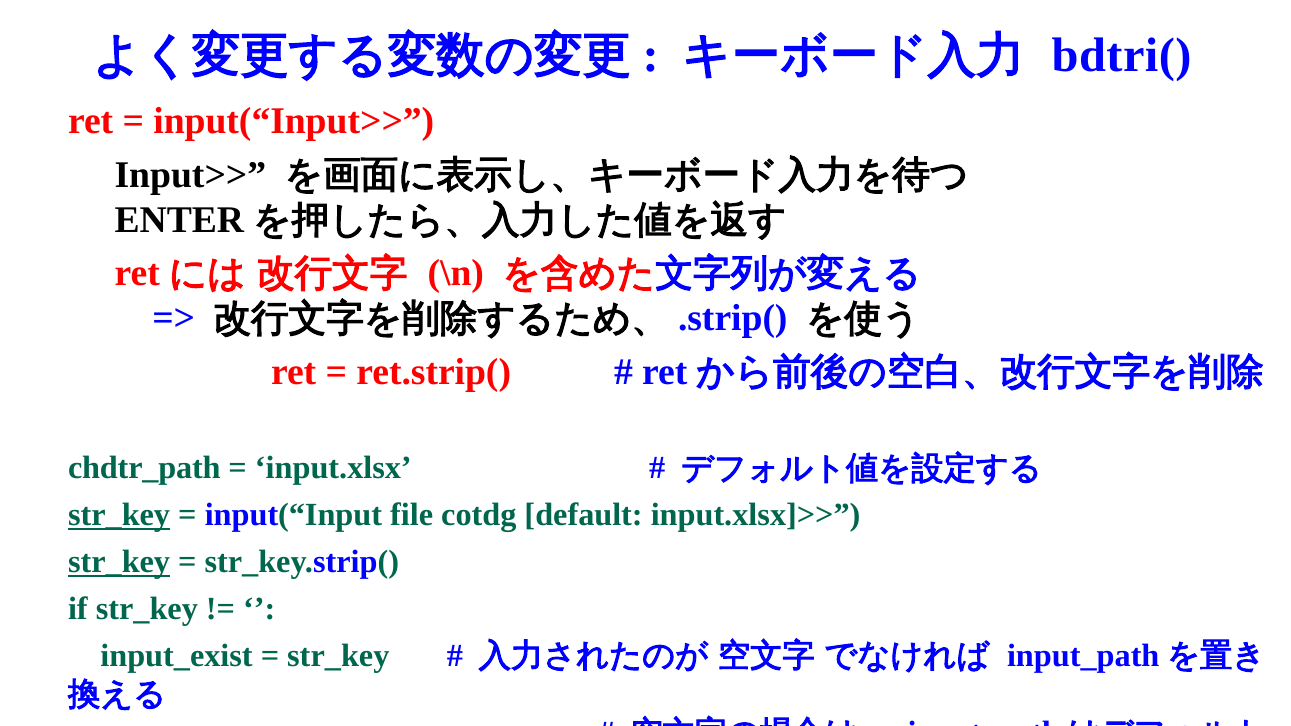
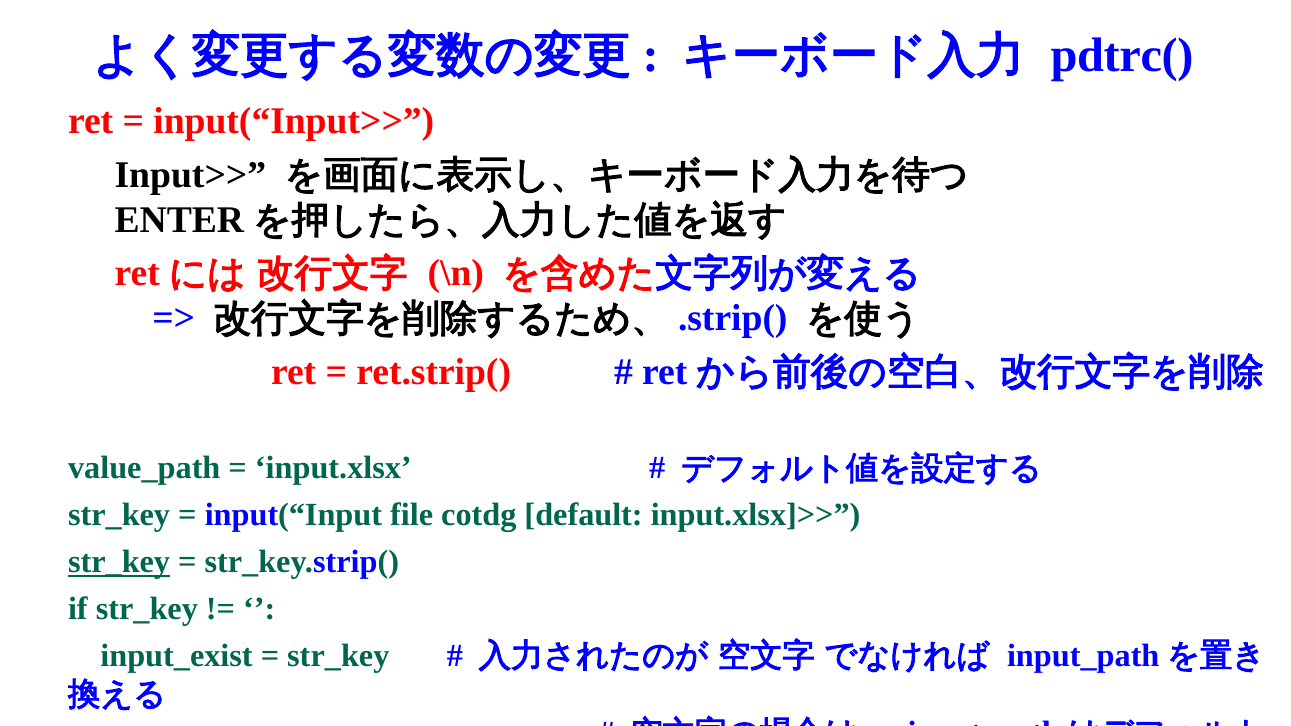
bdtri(: bdtri( -> pdtrc(
chdtr_path: chdtr_path -> value_path
str_key at (119, 515) underline: present -> none
